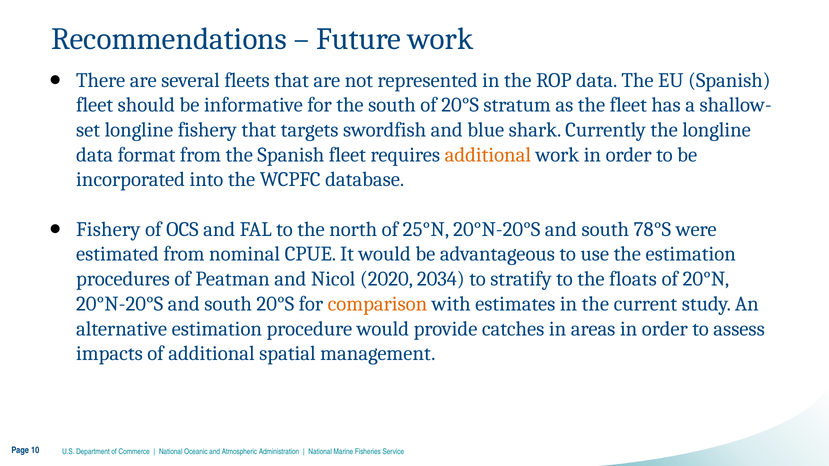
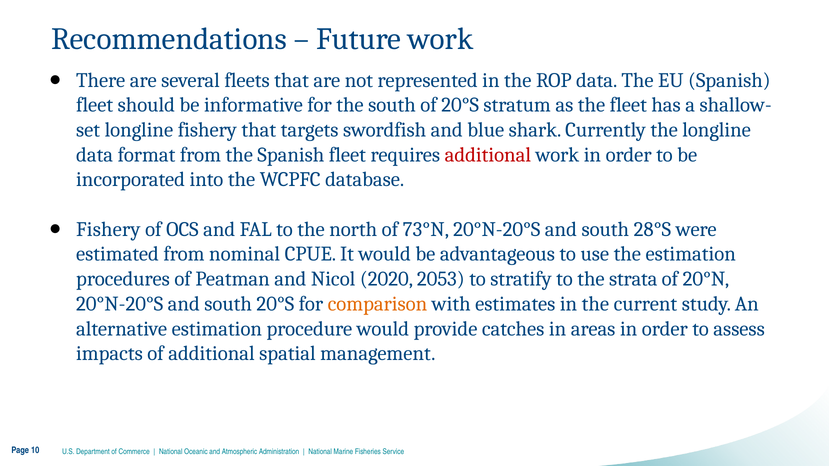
additional at (488, 155) colour: orange -> red
25°N: 25°N -> 73°N
78°S: 78°S -> 28°S
2034: 2034 -> 2053
floats: floats -> strata
